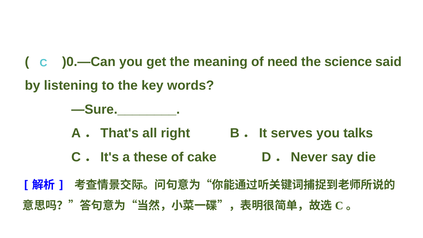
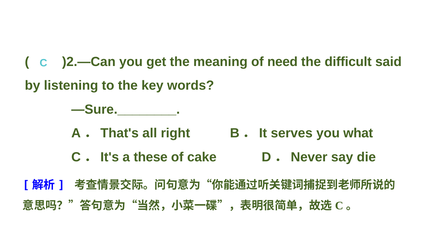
)0.—Can: )0.—Can -> )2.—Can
science: science -> difficult
talks: talks -> what
